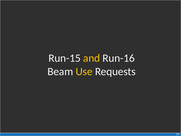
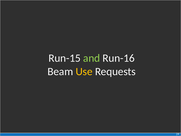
and colour: yellow -> light green
